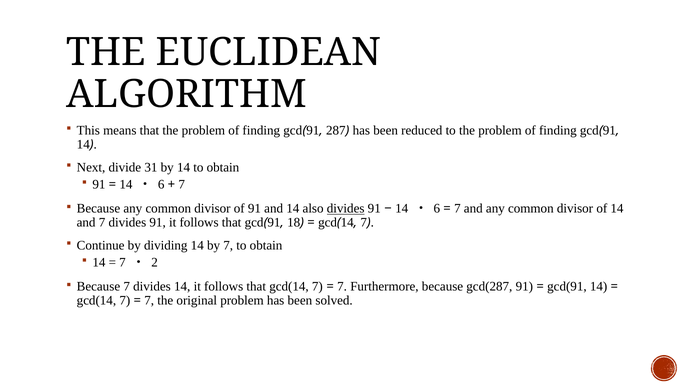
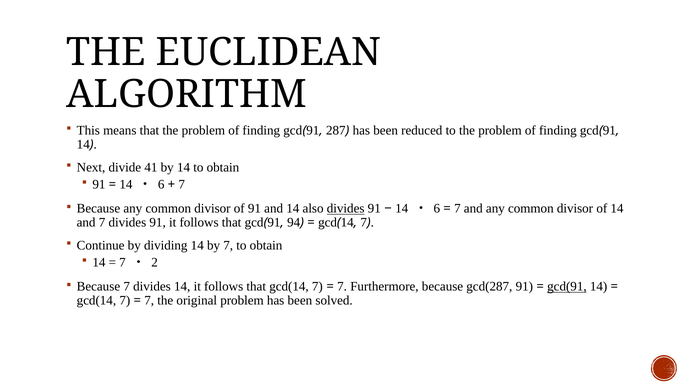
31: 31 -> 41
18: 18 -> 94
gcd(91 underline: none -> present
